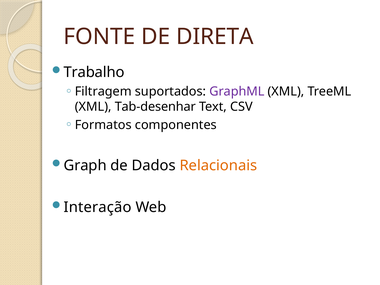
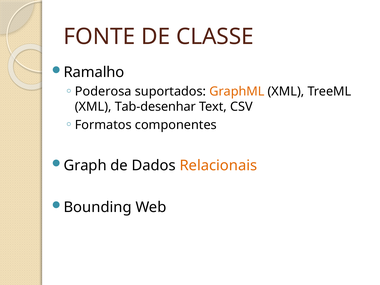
DIRETA: DIRETA -> CLASSE
Trabalho: Trabalho -> Ramalho
Filtragem: Filtragem -> Poderosa
GraphML colour: purple -> orange
Interação: Interação -> Bounding
